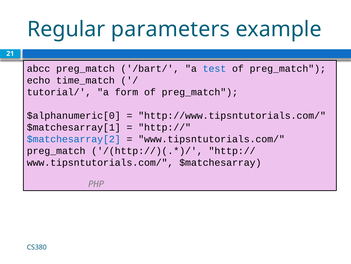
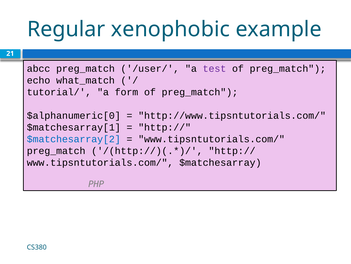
parameters: parameters -> xenophobic
/bart/: /bart/ -> /user/
test colour: blue -> purple
time_match: time_match -> what_match
